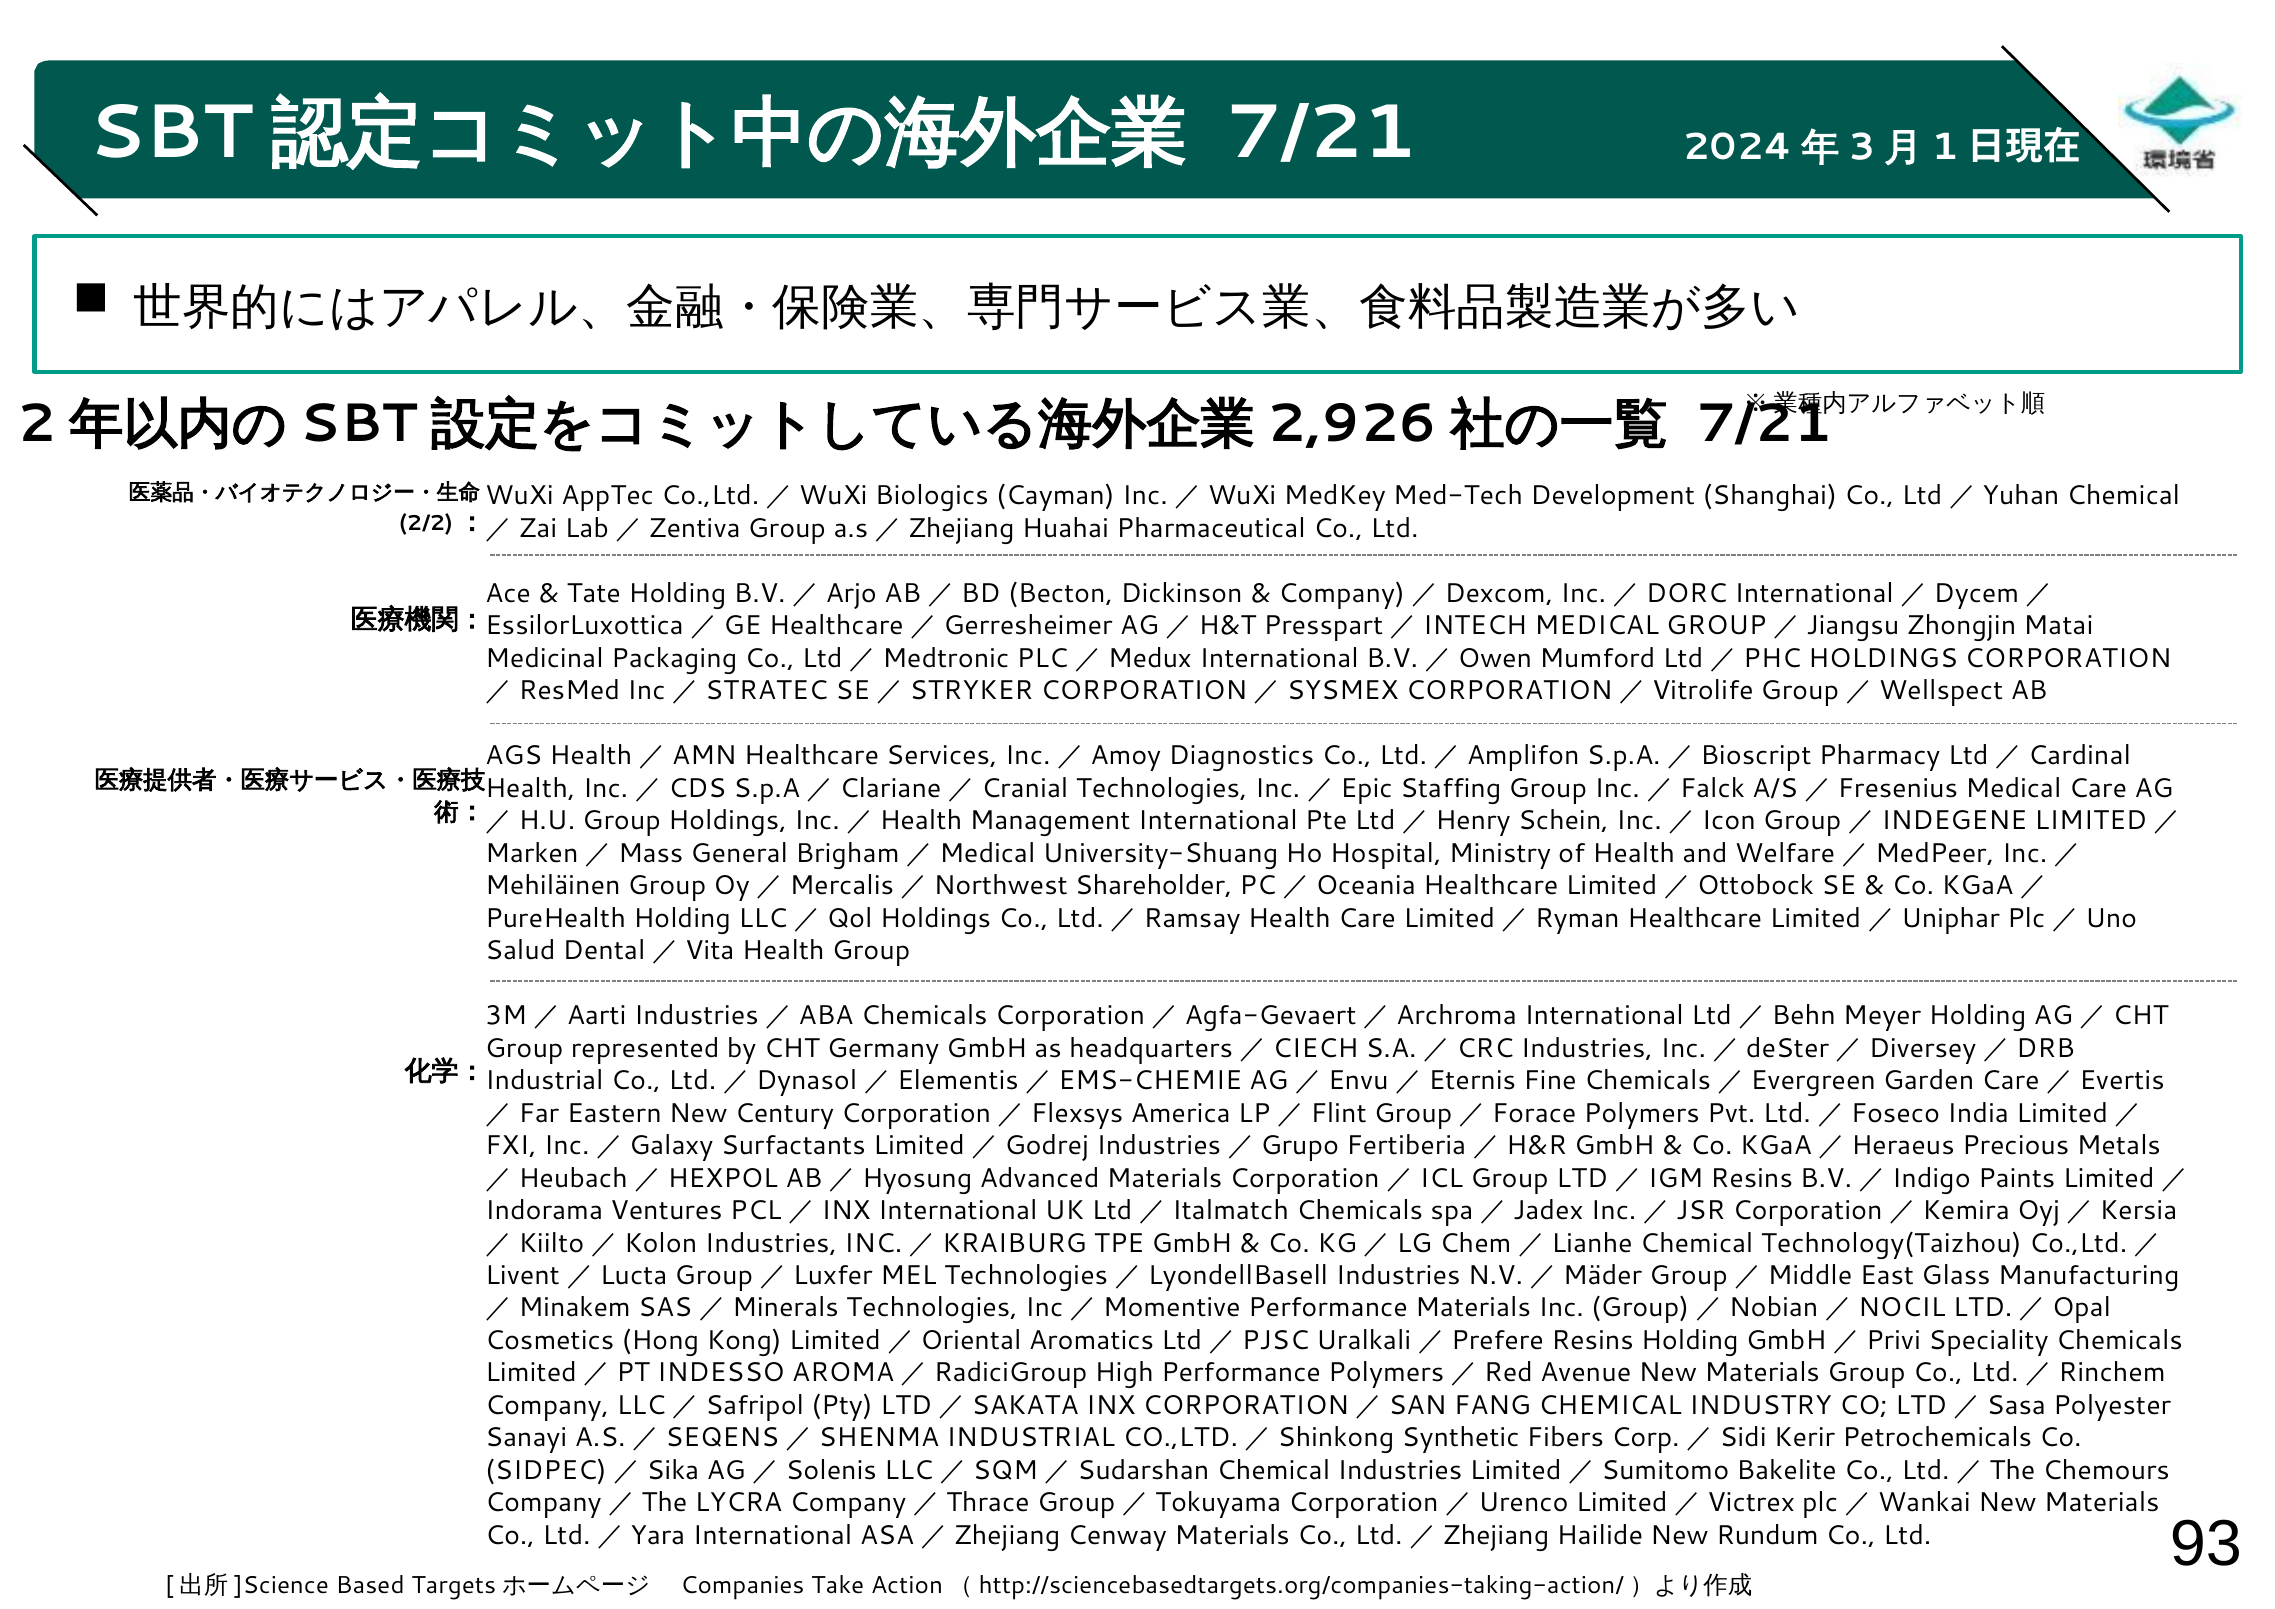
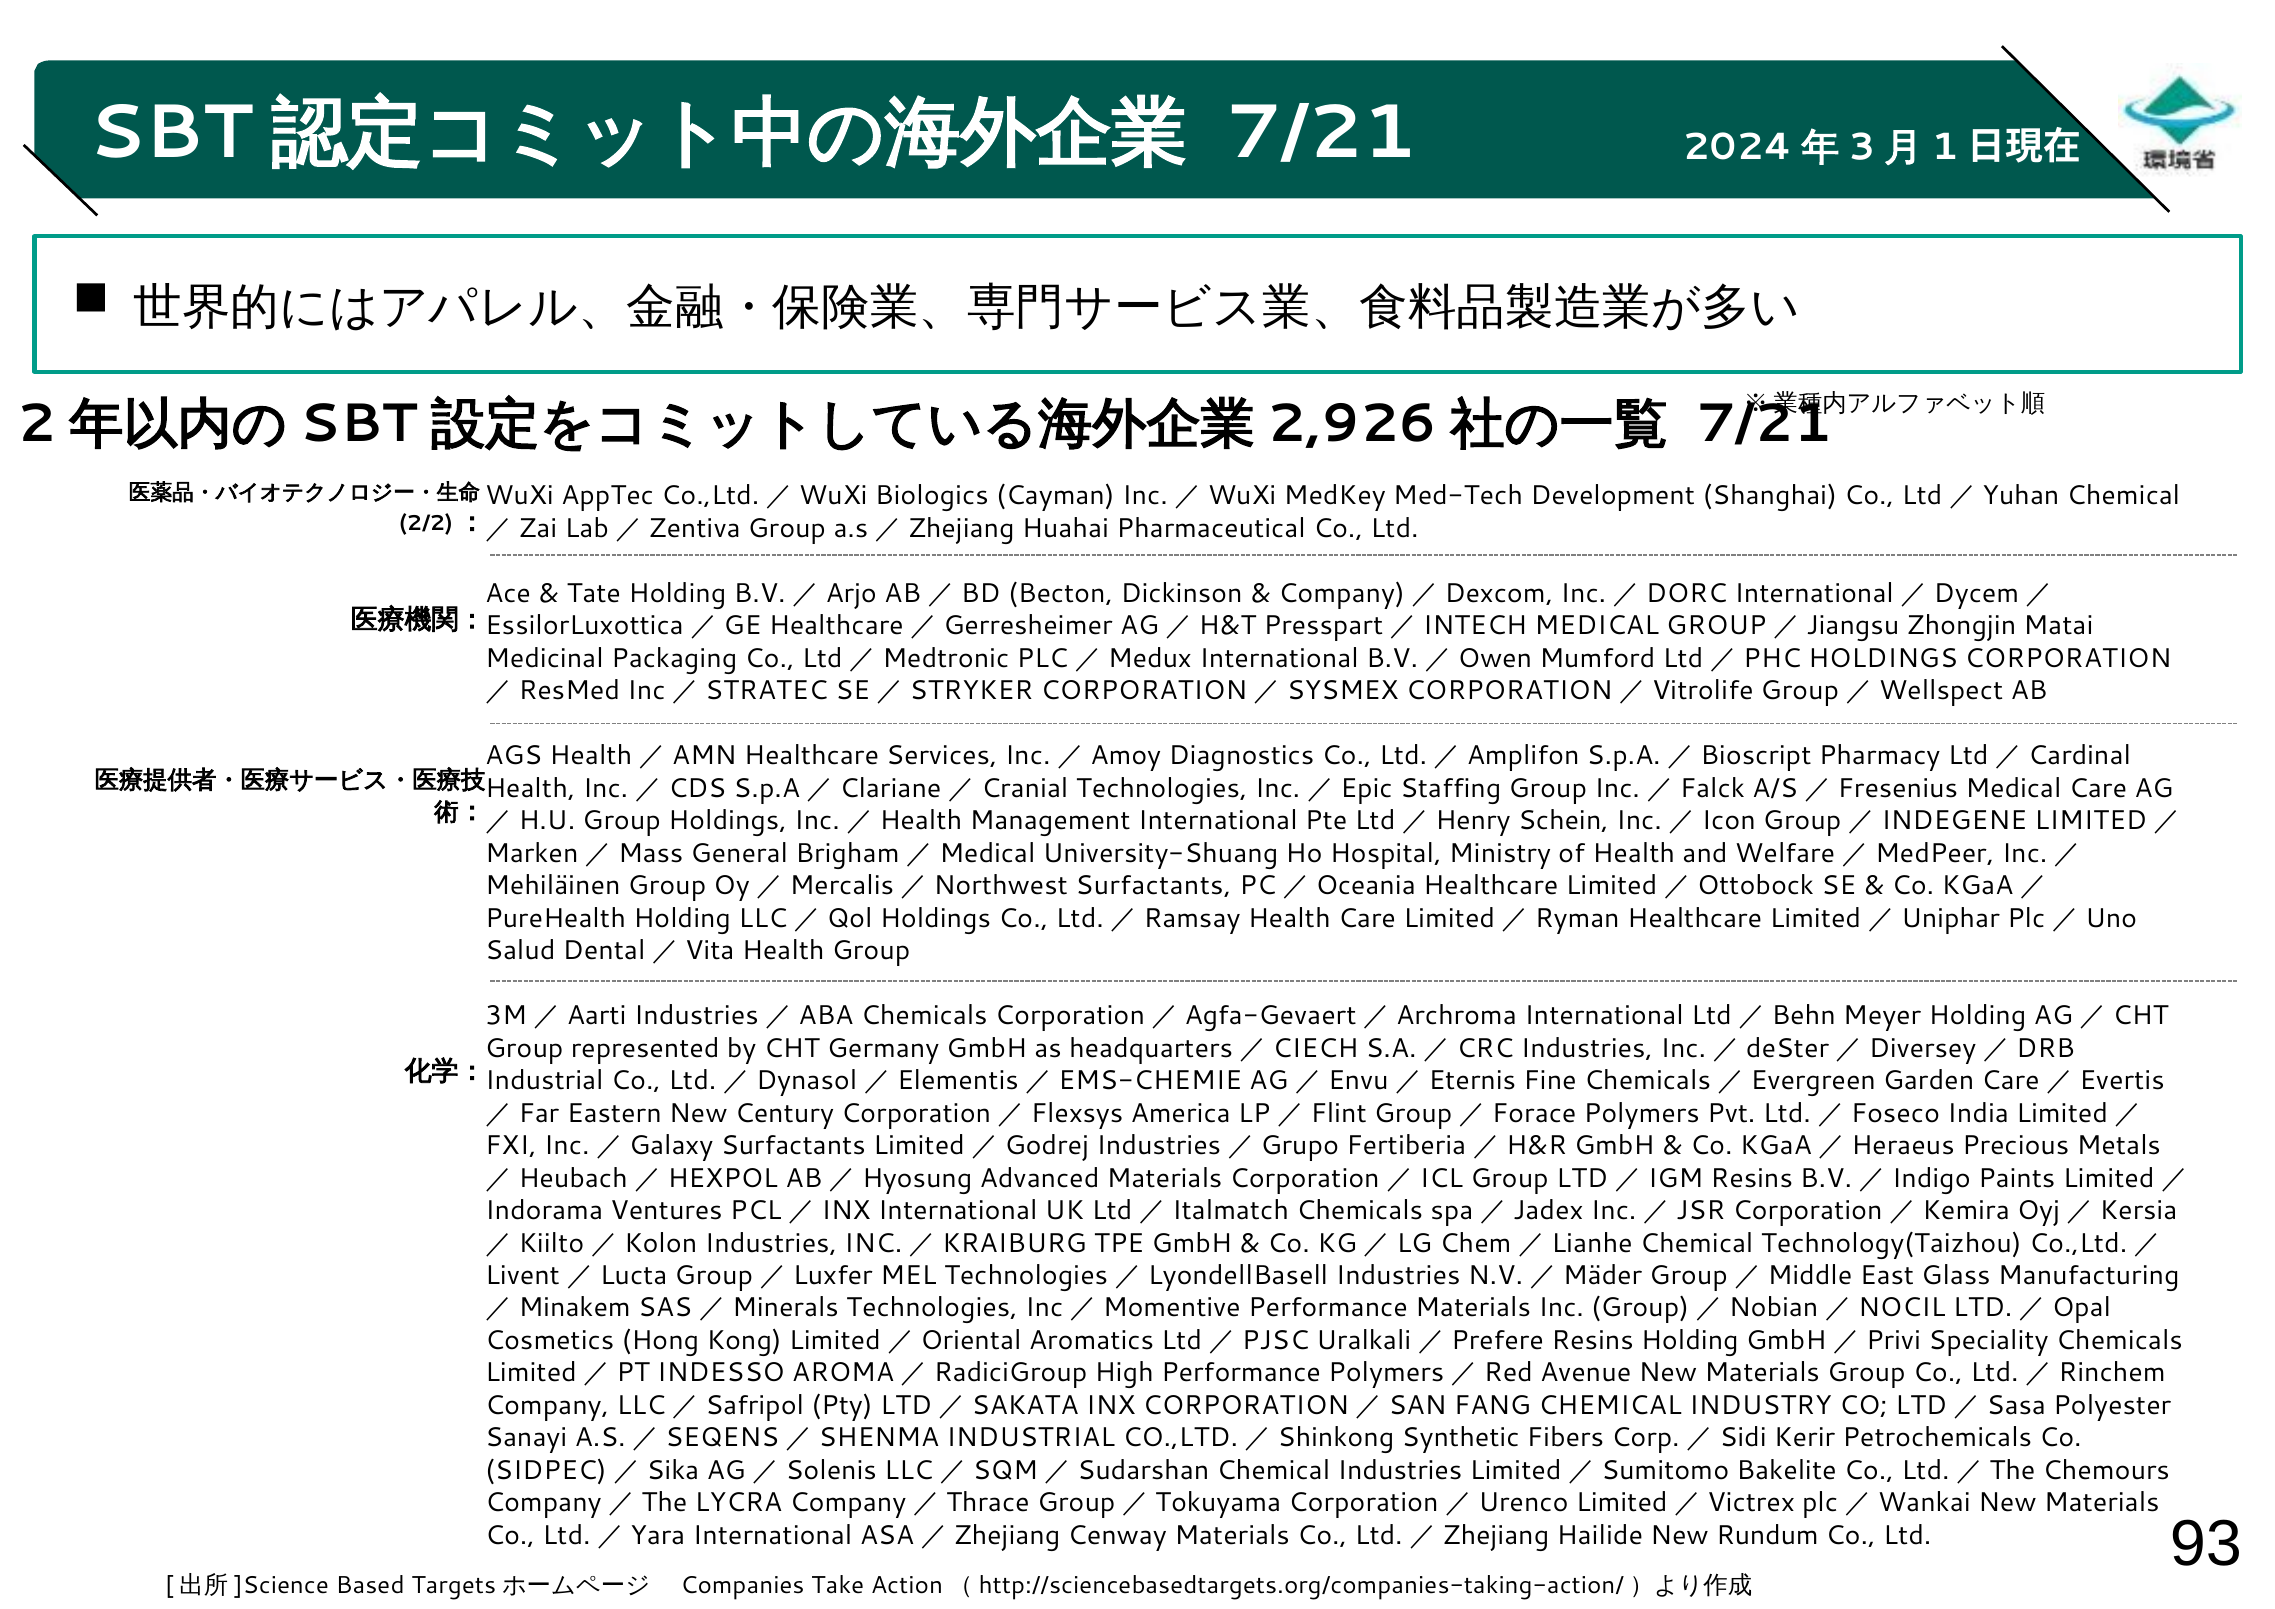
Oy／Mercalis／Northwest Shareholder: Shareholder -> Surfactants
